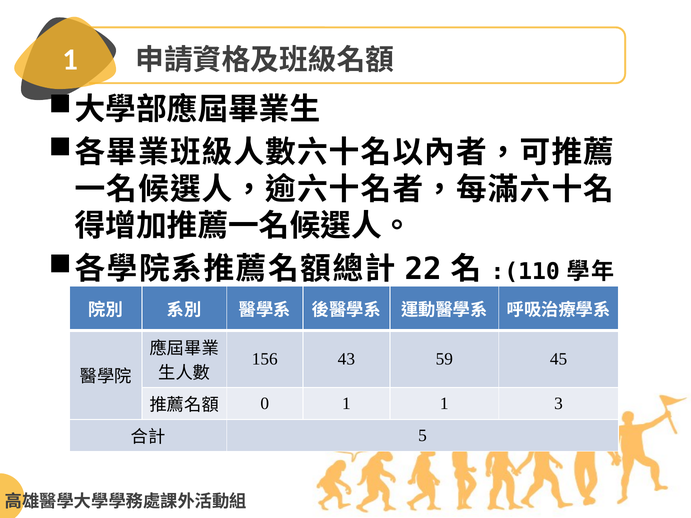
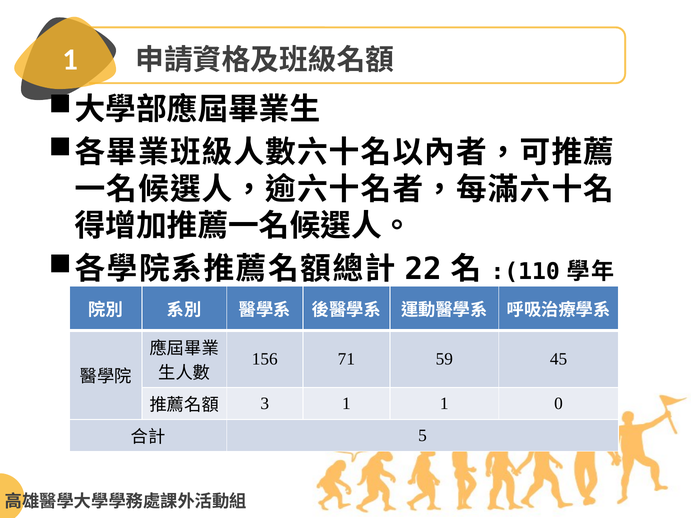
43: 43 -> 71
0: 0 -> 3
3: 3 -> 0
